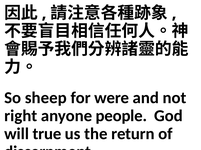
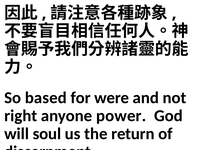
sheep: sheep -> based
people: people -> power
true: true -> soul
